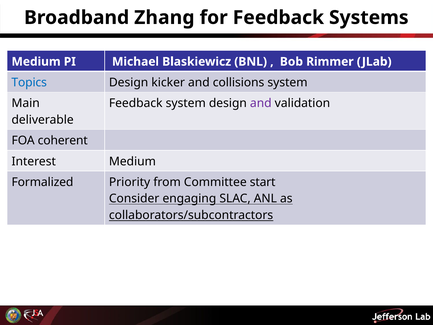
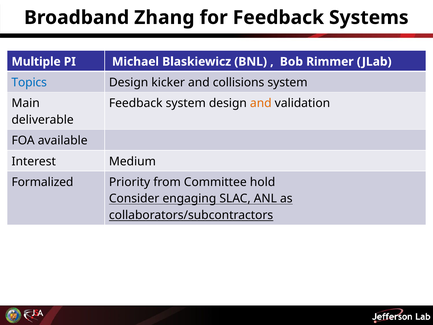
Medium at (36, 62): Medium -> Multiple
and at (261, 103) colour: purple -> orange
coherent: coherent -> available
start: start -> hold
